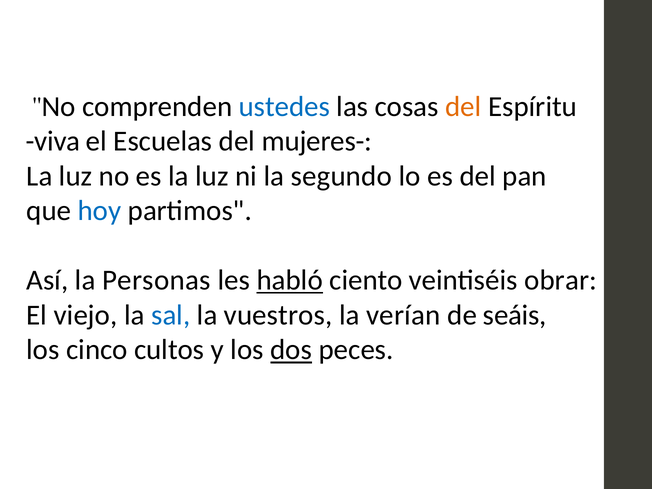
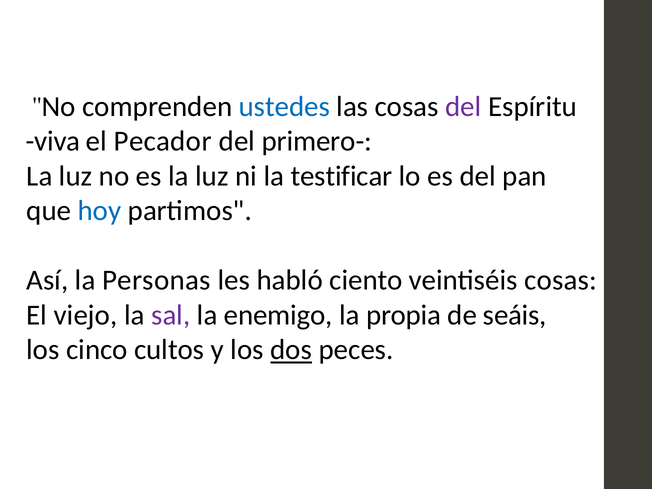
del at (463, 106) colour: orange -> purple
Escuelas: Escuelas -> Pecador
mujeres-: mujeres- -> primero-
segundo: segundo -> testificar
habló underline: present -> none
veintiséis obrar: obrar -> cosas
sal colour: blue -> purple
vuestros: vuestros -> enemigo
verían: verían -> propia
